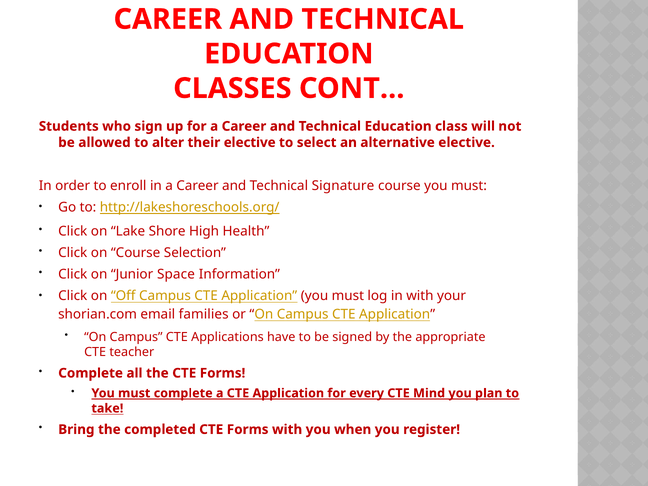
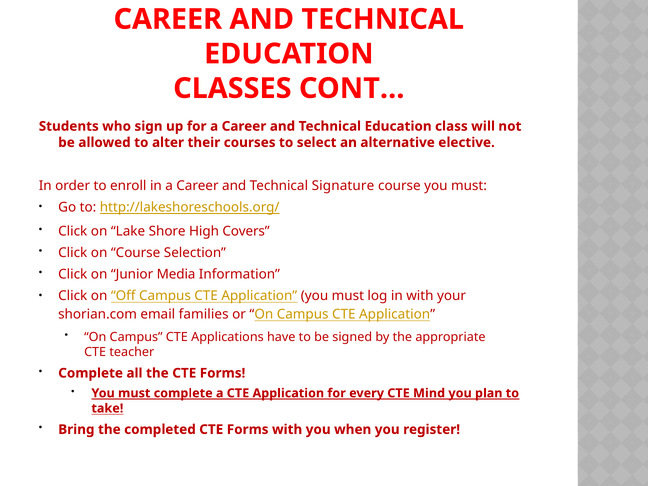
their elective: elective -> courses
Health: Health -> Covers
Space: Space -> Media
